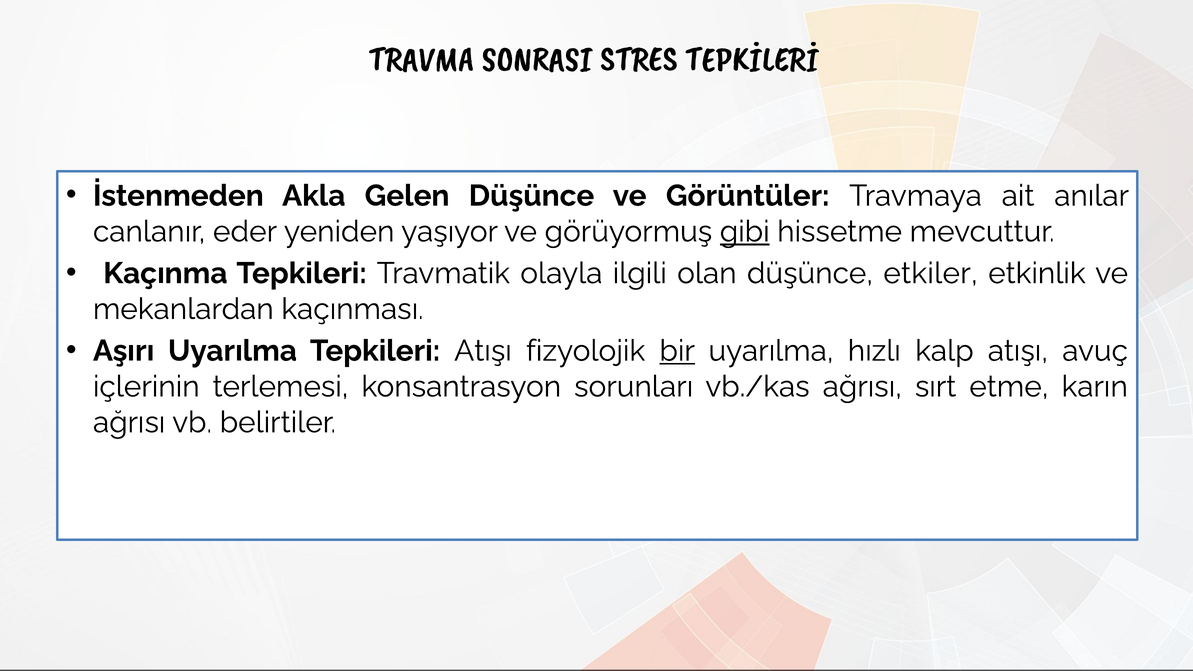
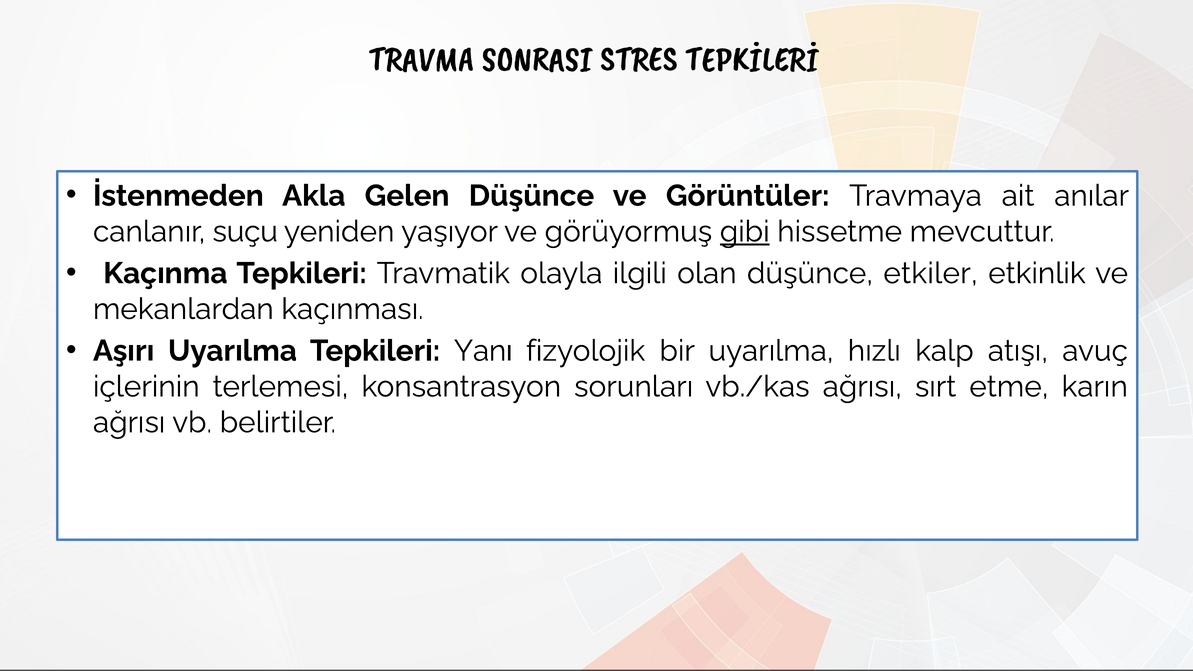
eder: eder -> suçu
Tepkileri Atışı: Atışı -> Yanı
bir underline: present -> none
